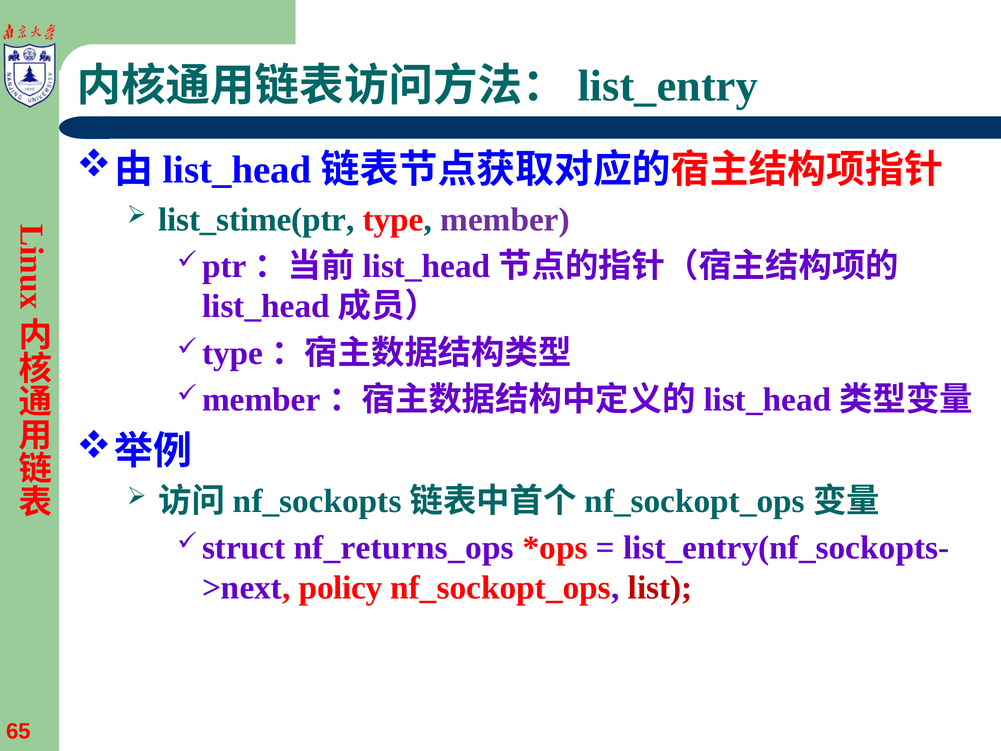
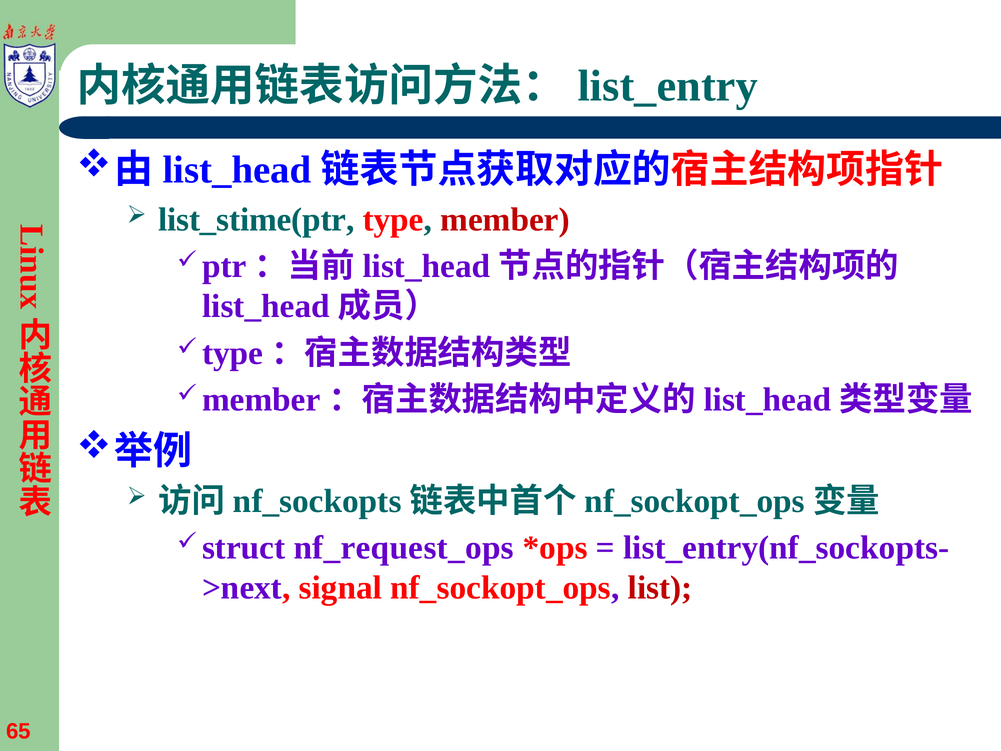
member colour: purple -> red
nf_returns_ops: nf_returns_ops -> nf_request_ops
policy: policy -> signal
